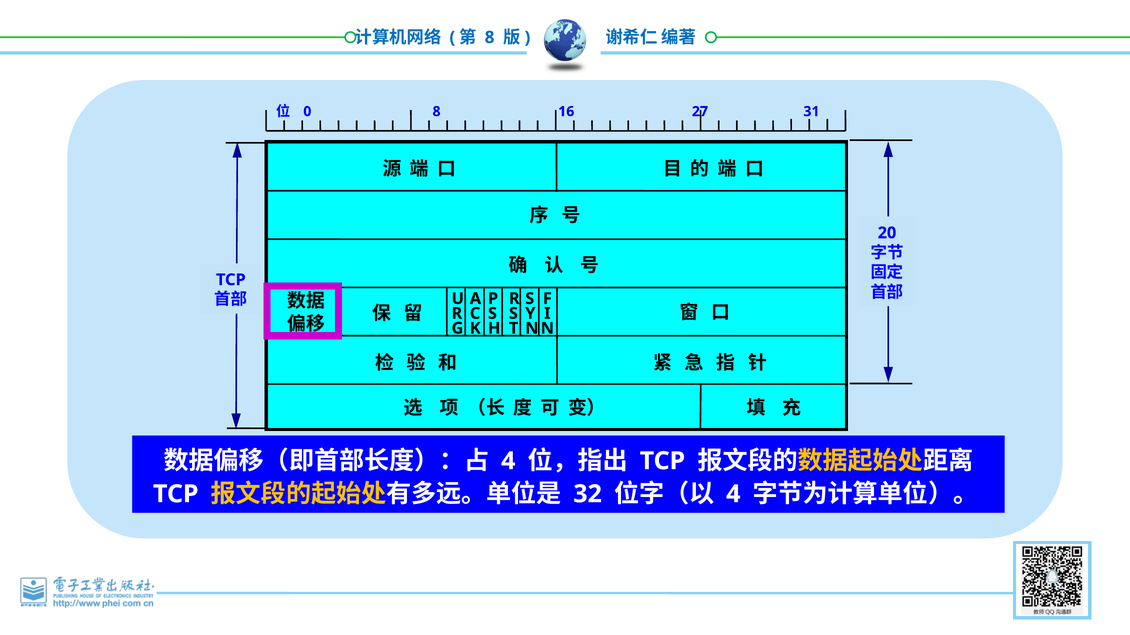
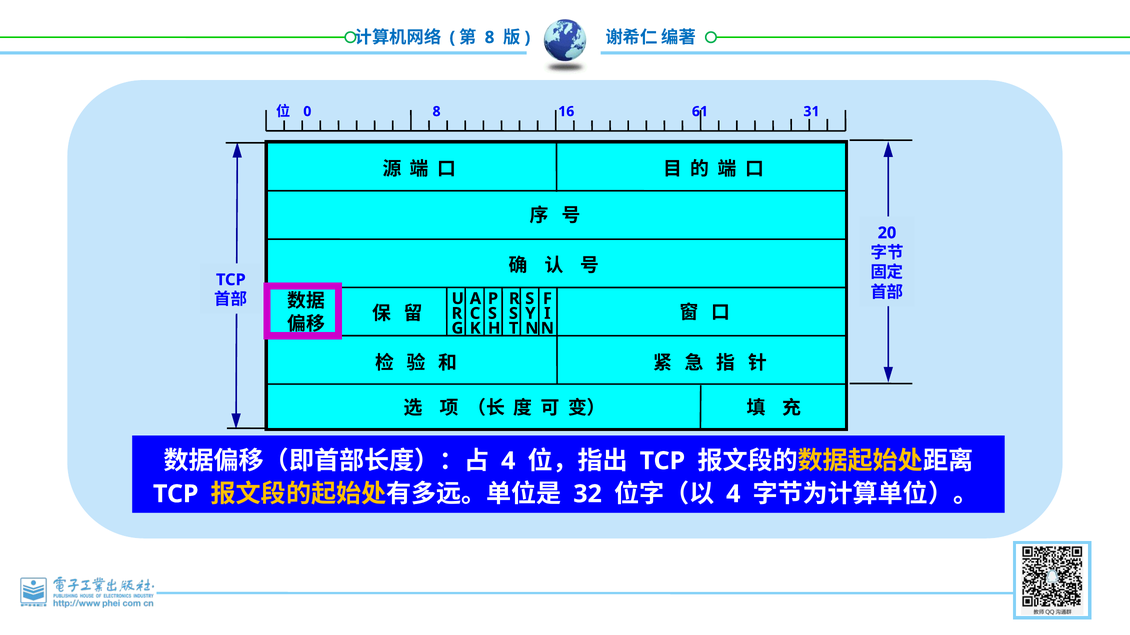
27: 27 -> 61
